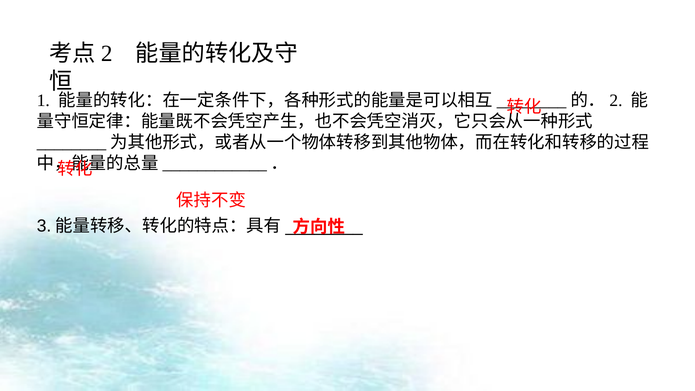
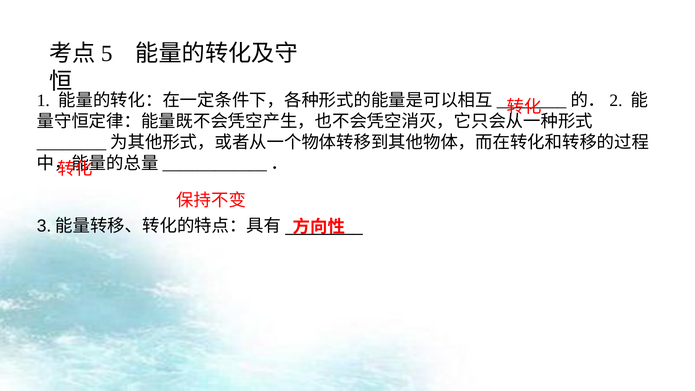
2: 2 -> 5
